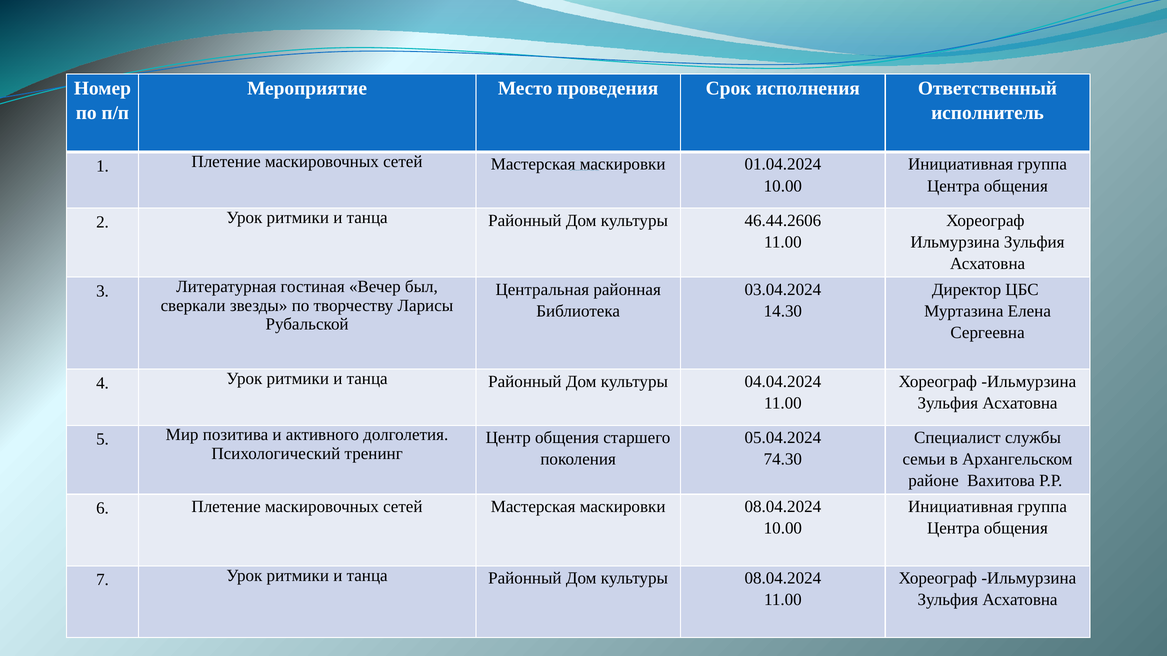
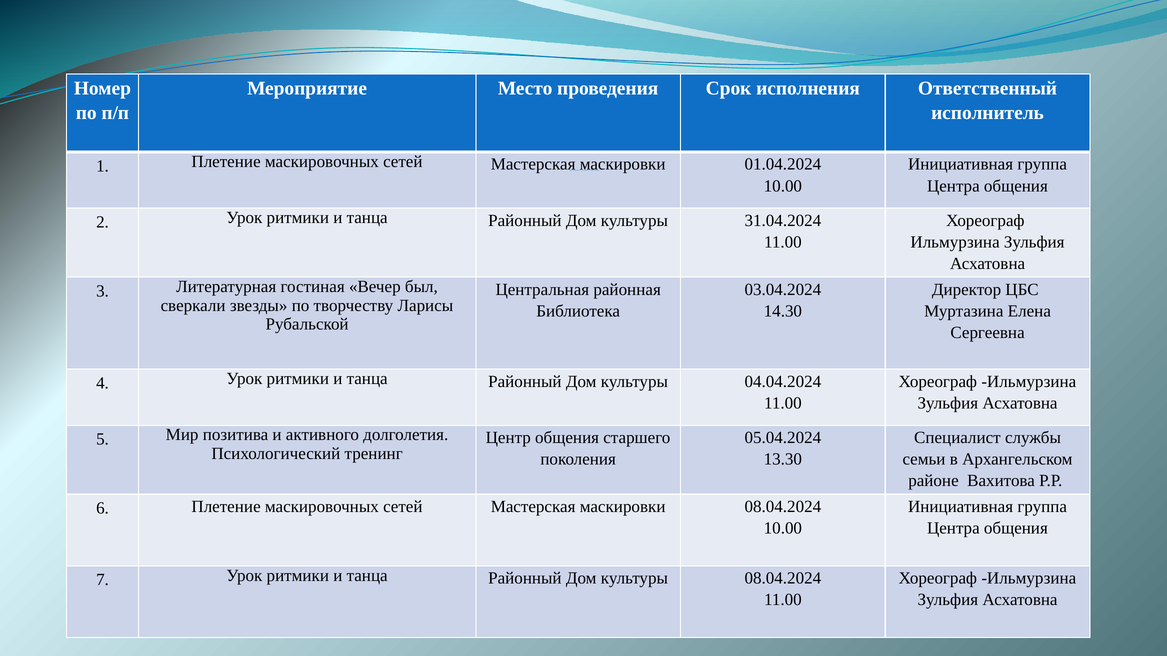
46.44.2606: 46.44.2606 -> 31.04.2024
74.30: 74.30 -> 13.30
